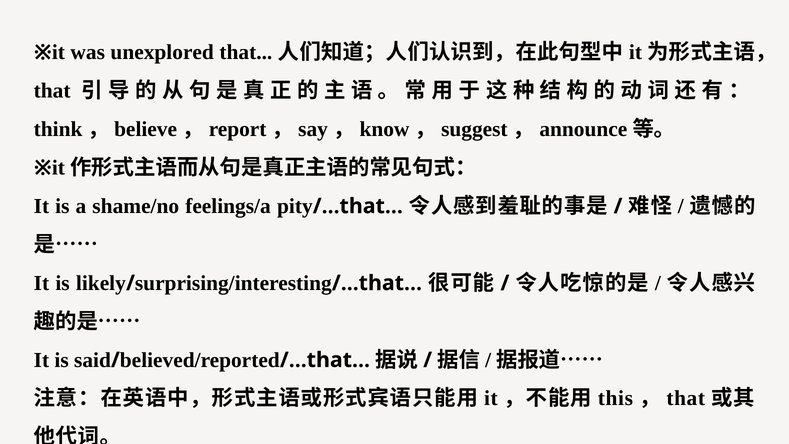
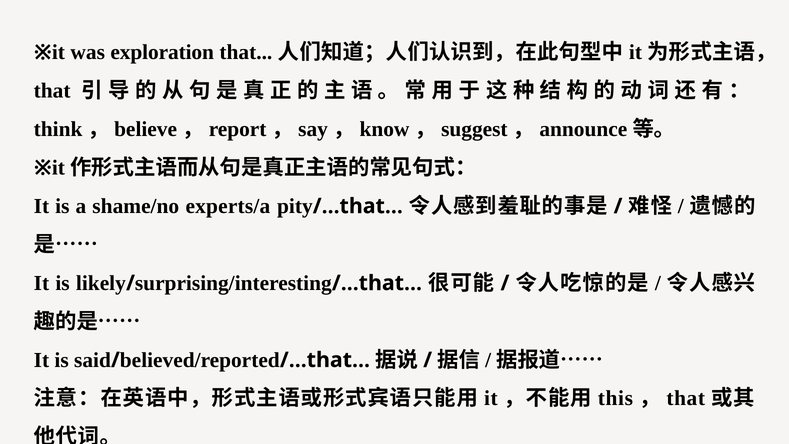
unexplored: unexplored -> exploration
feelings/a: feelings/a -> experts/a
